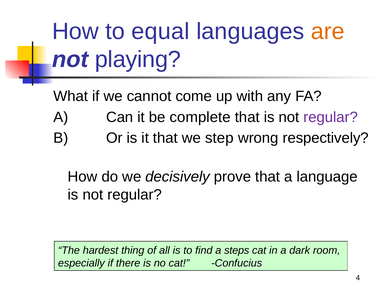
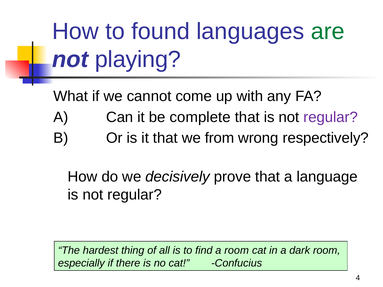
equal: equal -> found
are colour: orange -> green
step: step -> from
a steps: steps -> room
